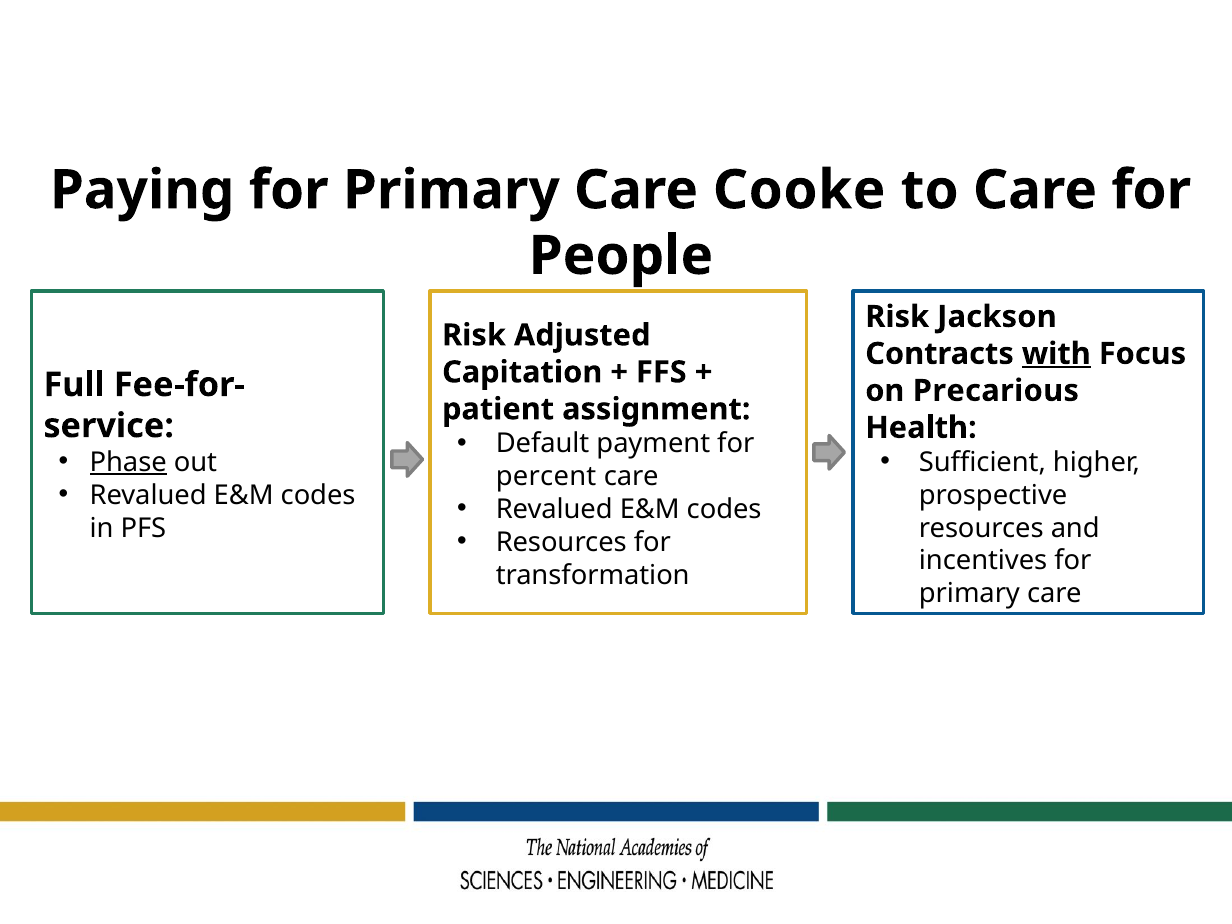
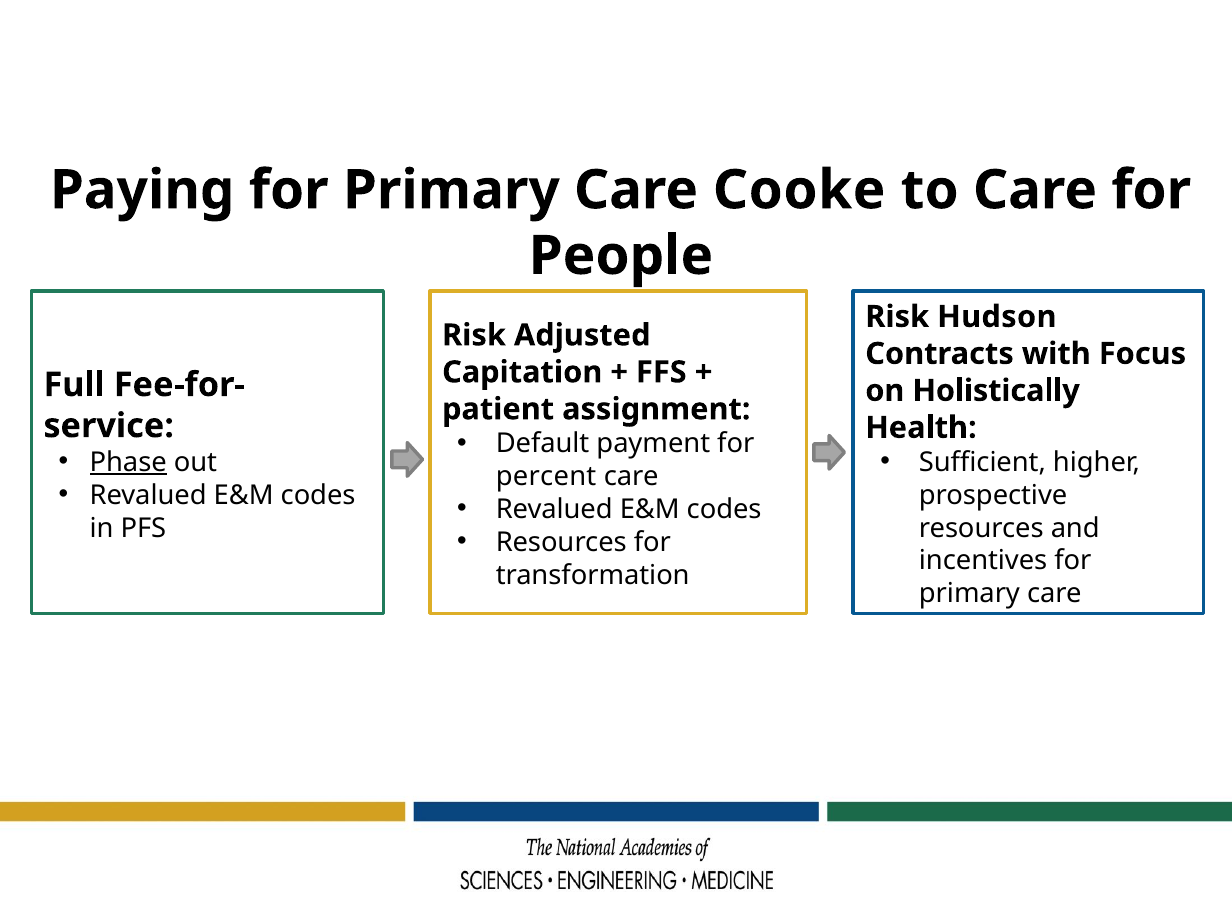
Jackson: Jackson -> Hudson
with underline: present -> none
Precarious: Precarious -> Holistically
